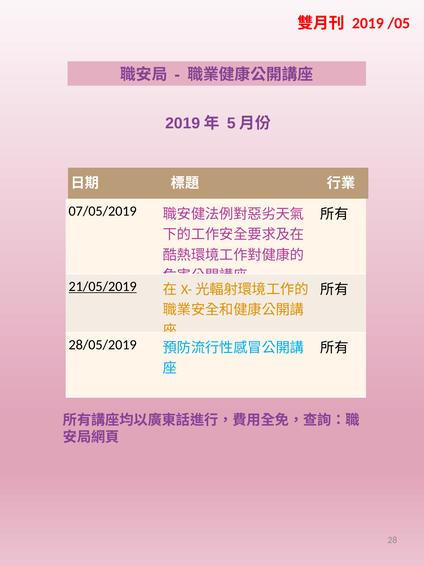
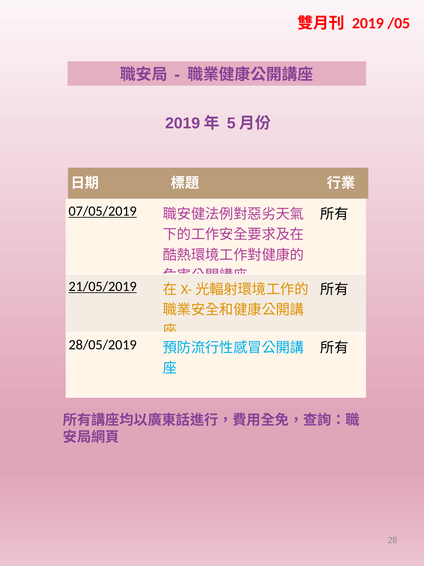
07/05/2019 underline: none -> present
